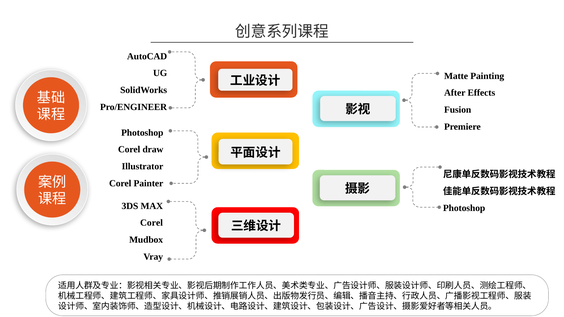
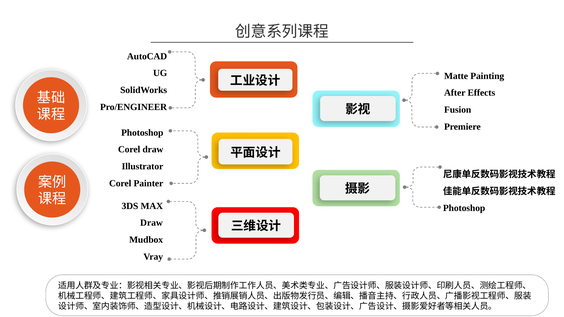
Corel at (152, 223): Corel -> Draw
